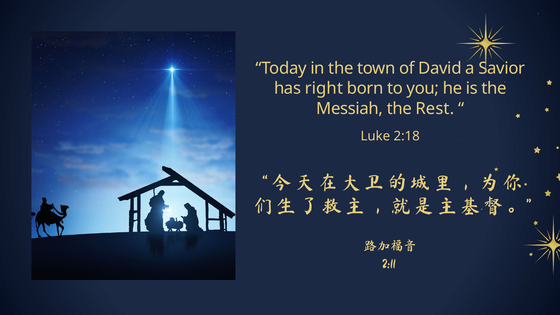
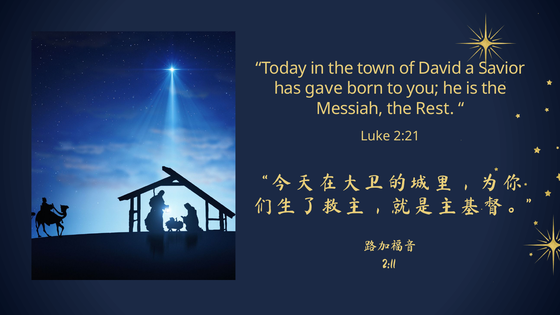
right: right -> gave
2:18: 2:18 -> 2:21
